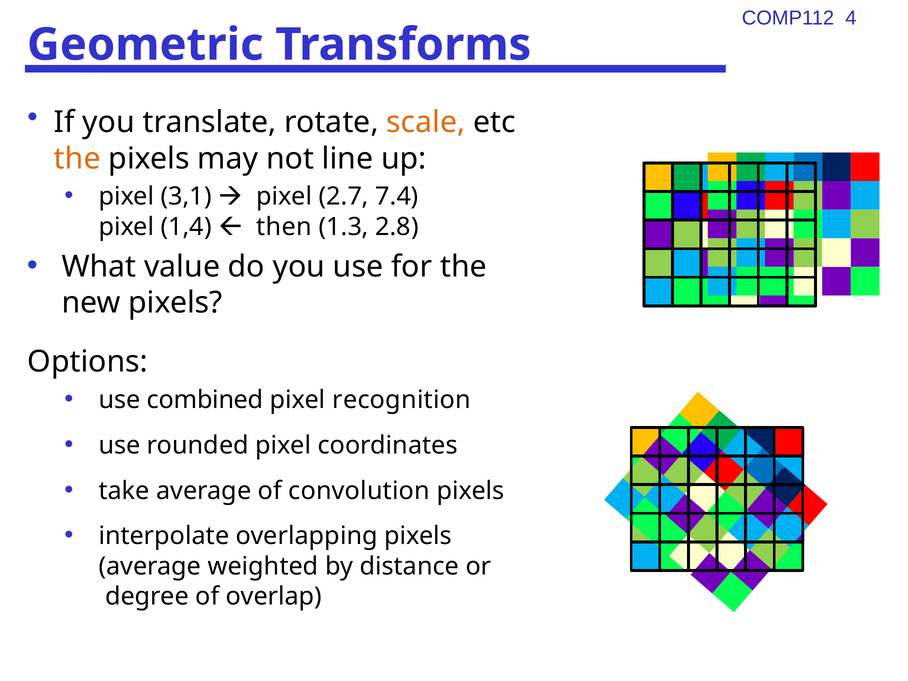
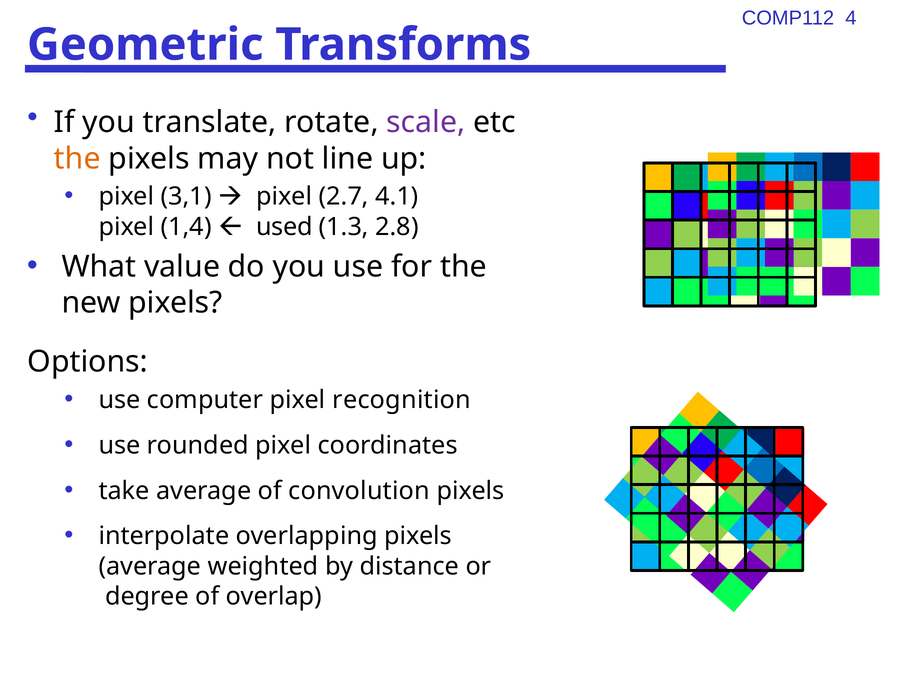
scale colour: orange -> purple
7.4: 7.4 -> 4.1
then: then -> used
combined: combined -> computer
